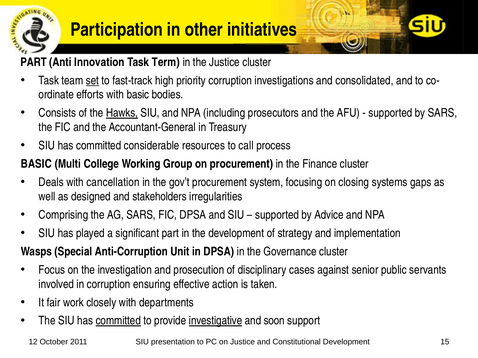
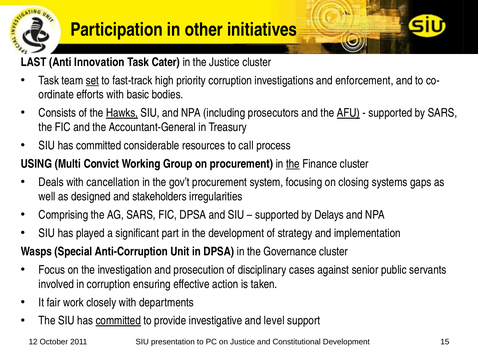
PART at (34, 62): PART -> LAST
Term: Term -> Cater
consolidated: consolidated -> enforcement
AFU underline: none -> present
BASIC at (36, 164): BASIC -> USING
College: College -> Convict
the at (293, 164) underline: none -> present
Advice: Advice -> Delays
investigative underline: present -> none
soon: soon -> level
